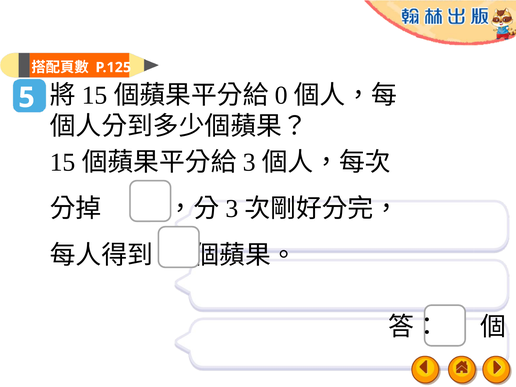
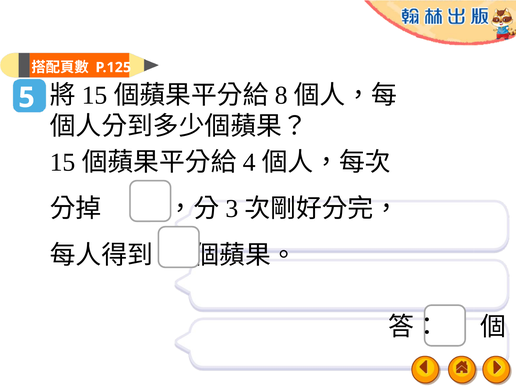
0: 0 -> 8
3 at (249, 162): 3 -> 4
